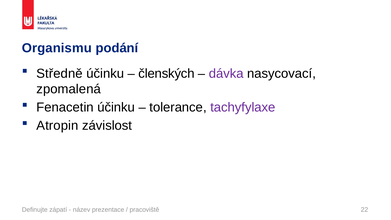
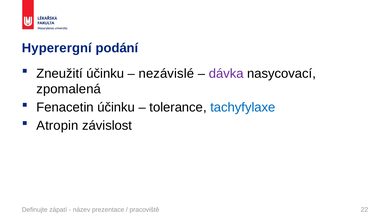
Organismu: Organismu -> Hyperergní
Středně: Středně -> Zneužití
členských: členských -> nezávislé
tachyfylaxe colour: purple -> blue
